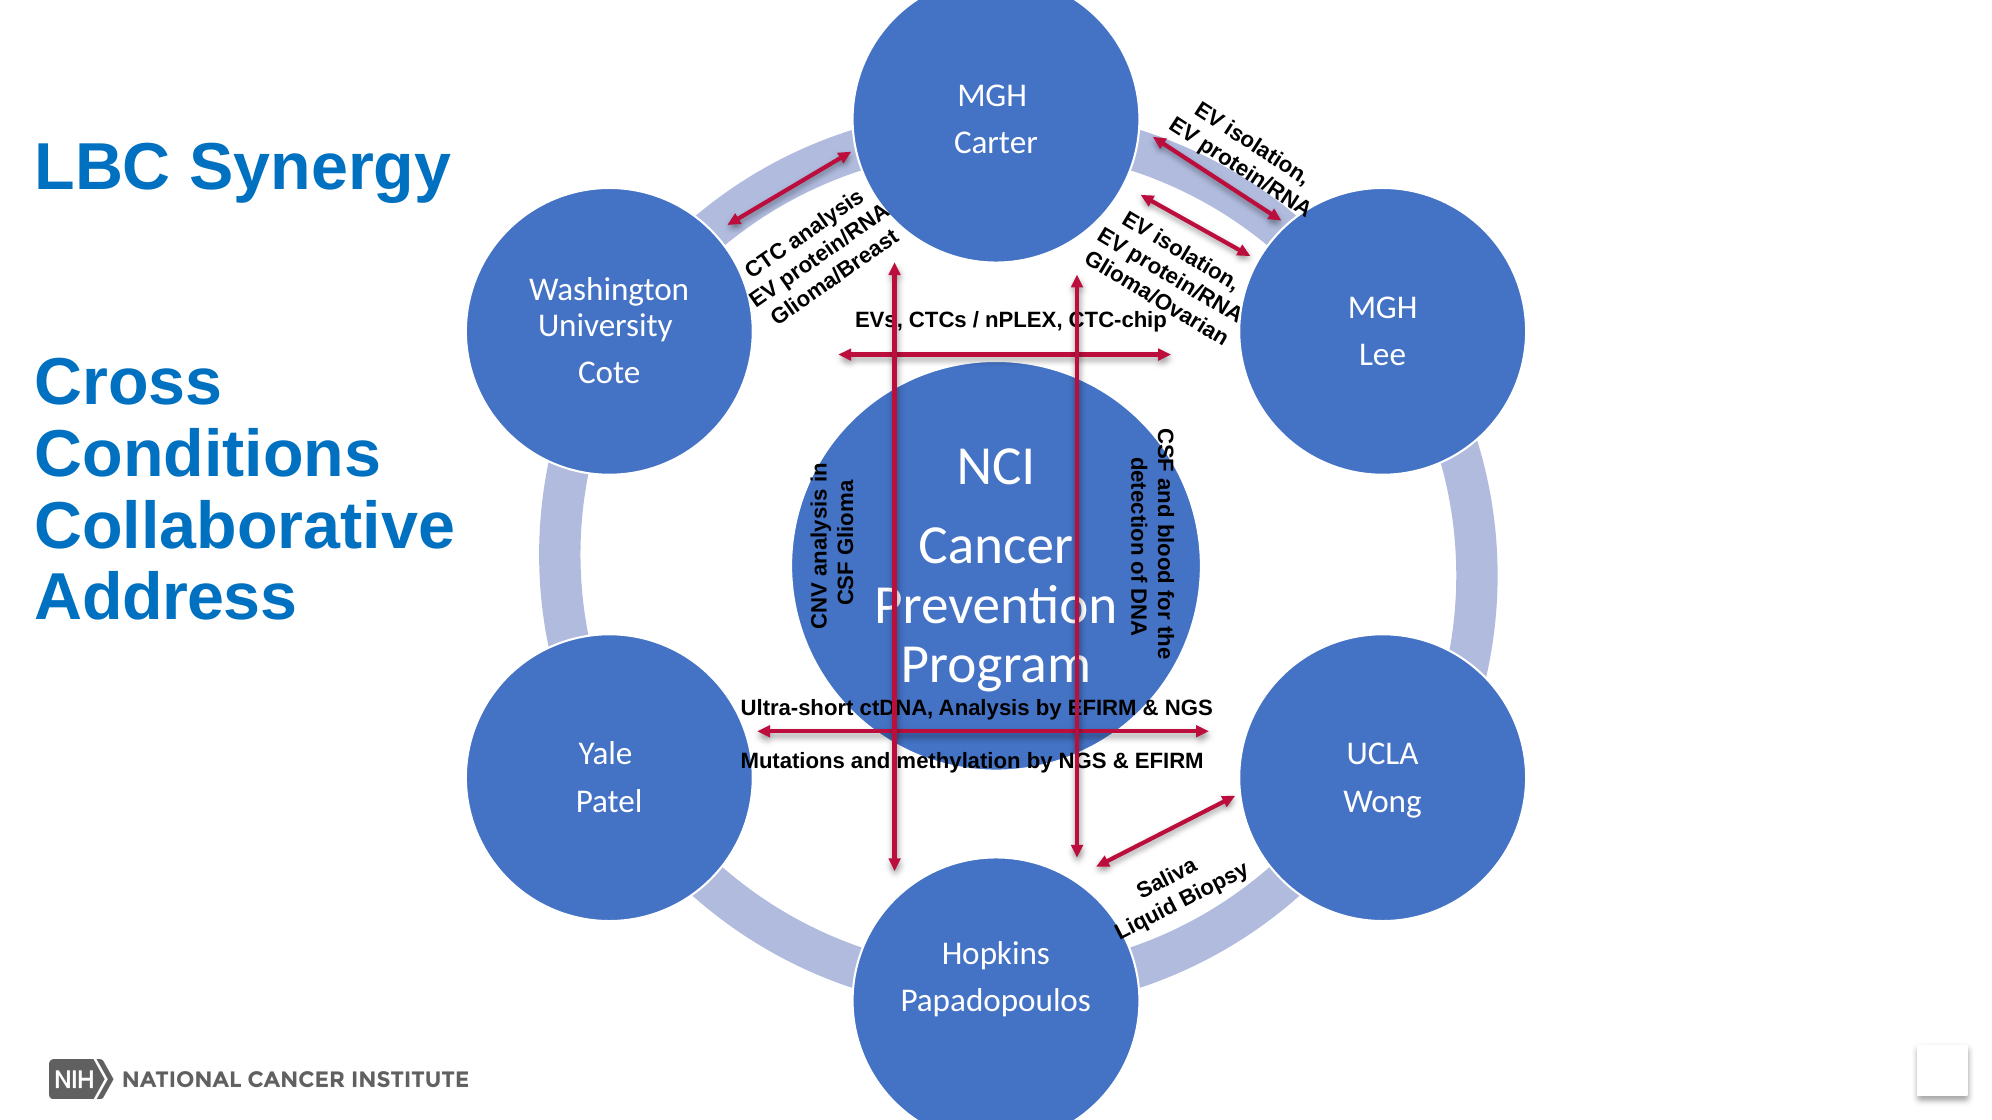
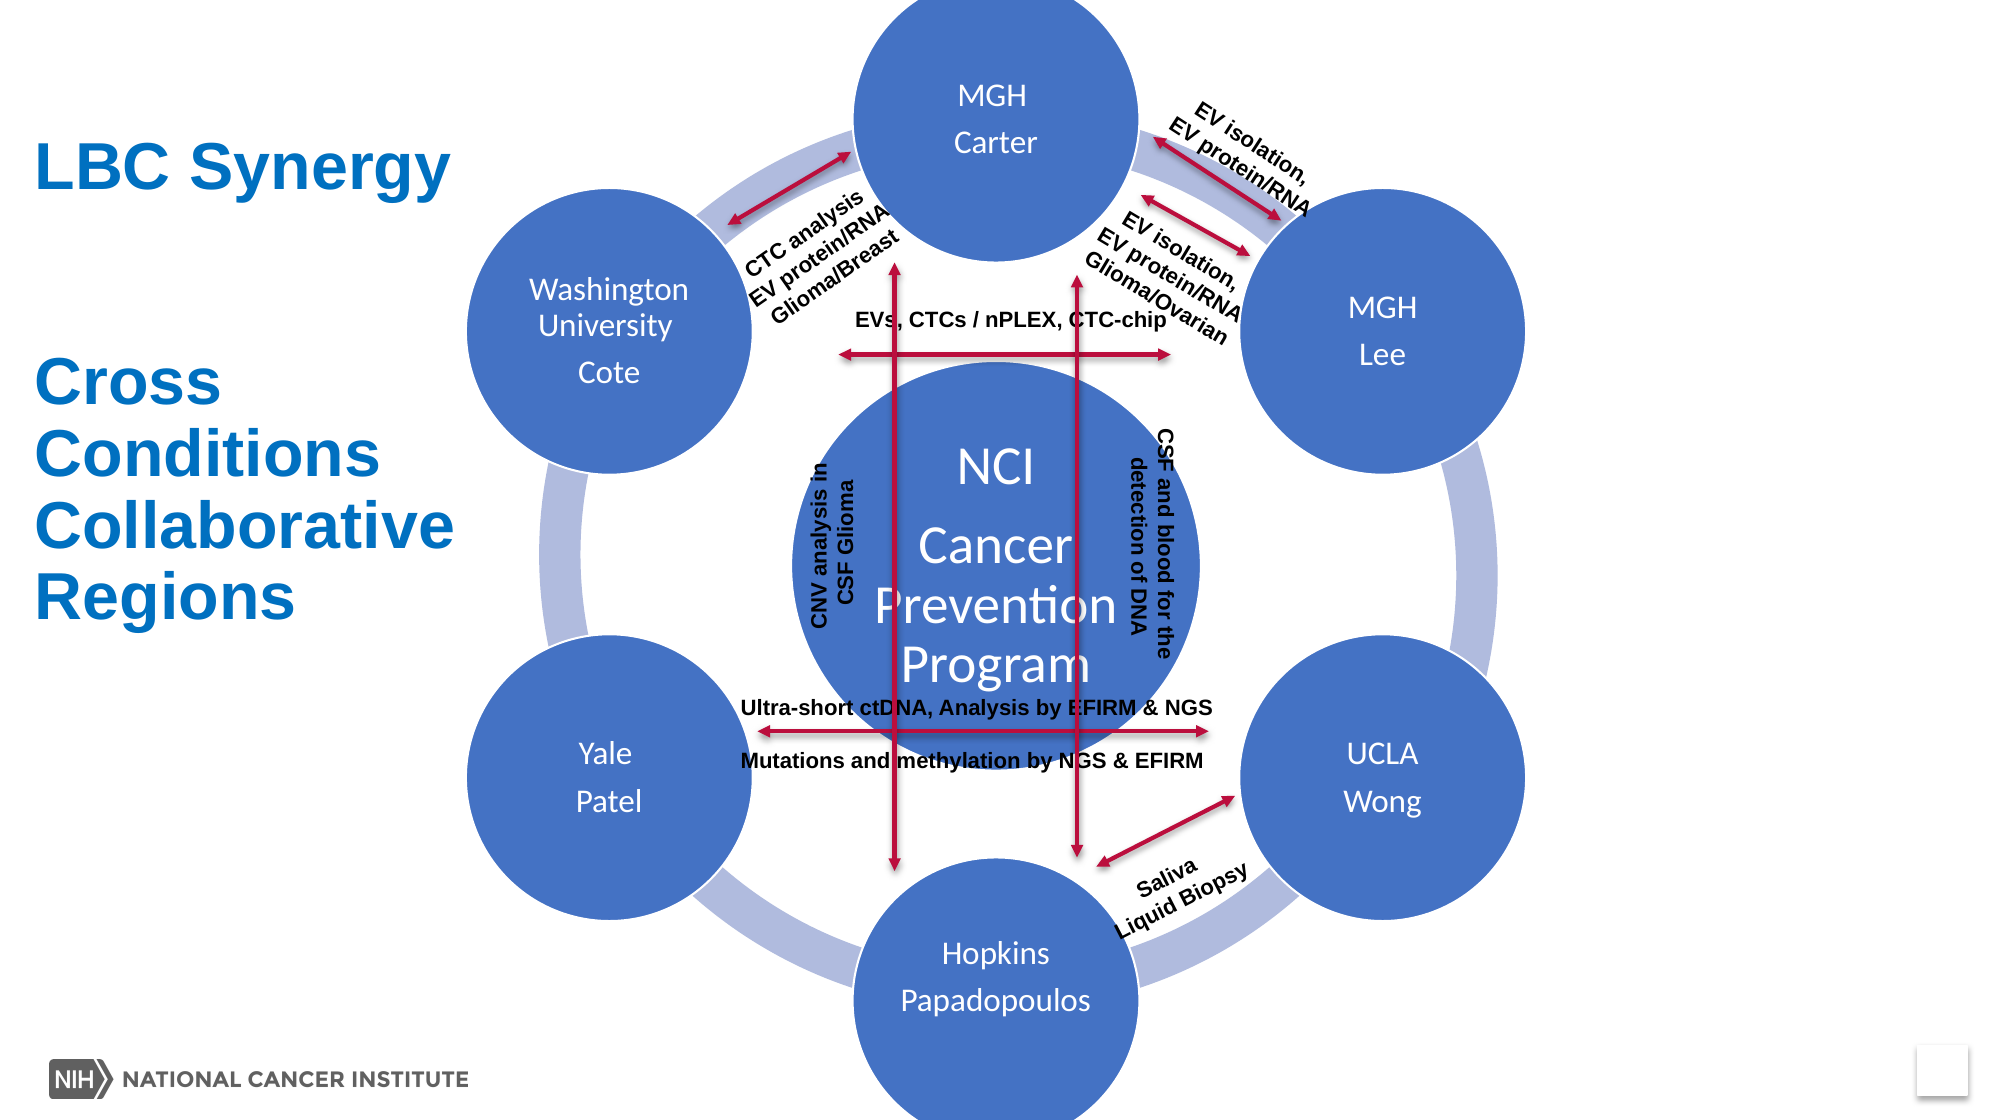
Address: Address -> Regions
